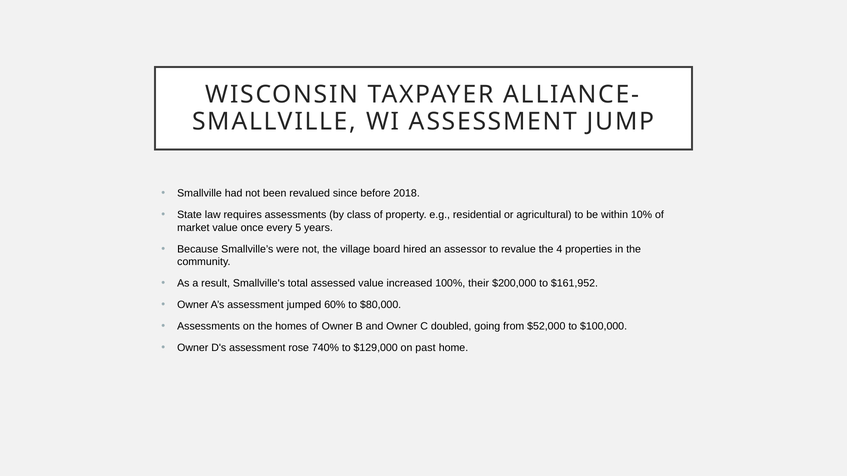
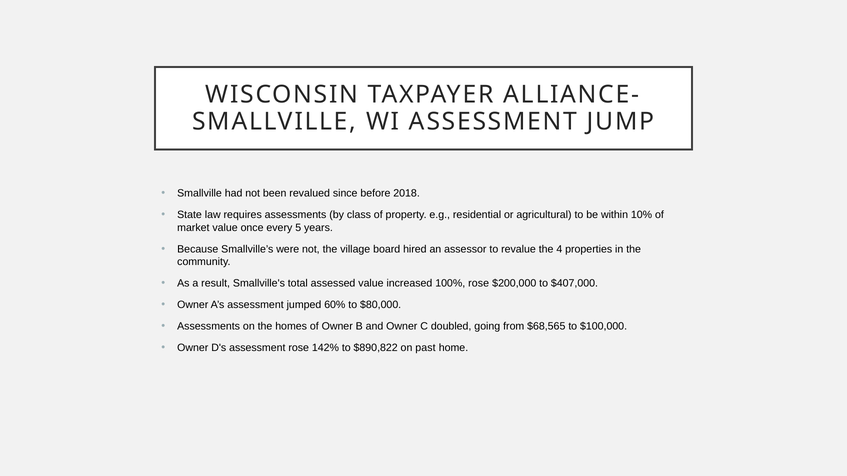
100% their: their -> rose
$161,952: $161,952 -> $407,000
$52,000: $52,000 -> $68,565
740%: 740% -> 142%
$129,000: $129,000 -> $890,822
